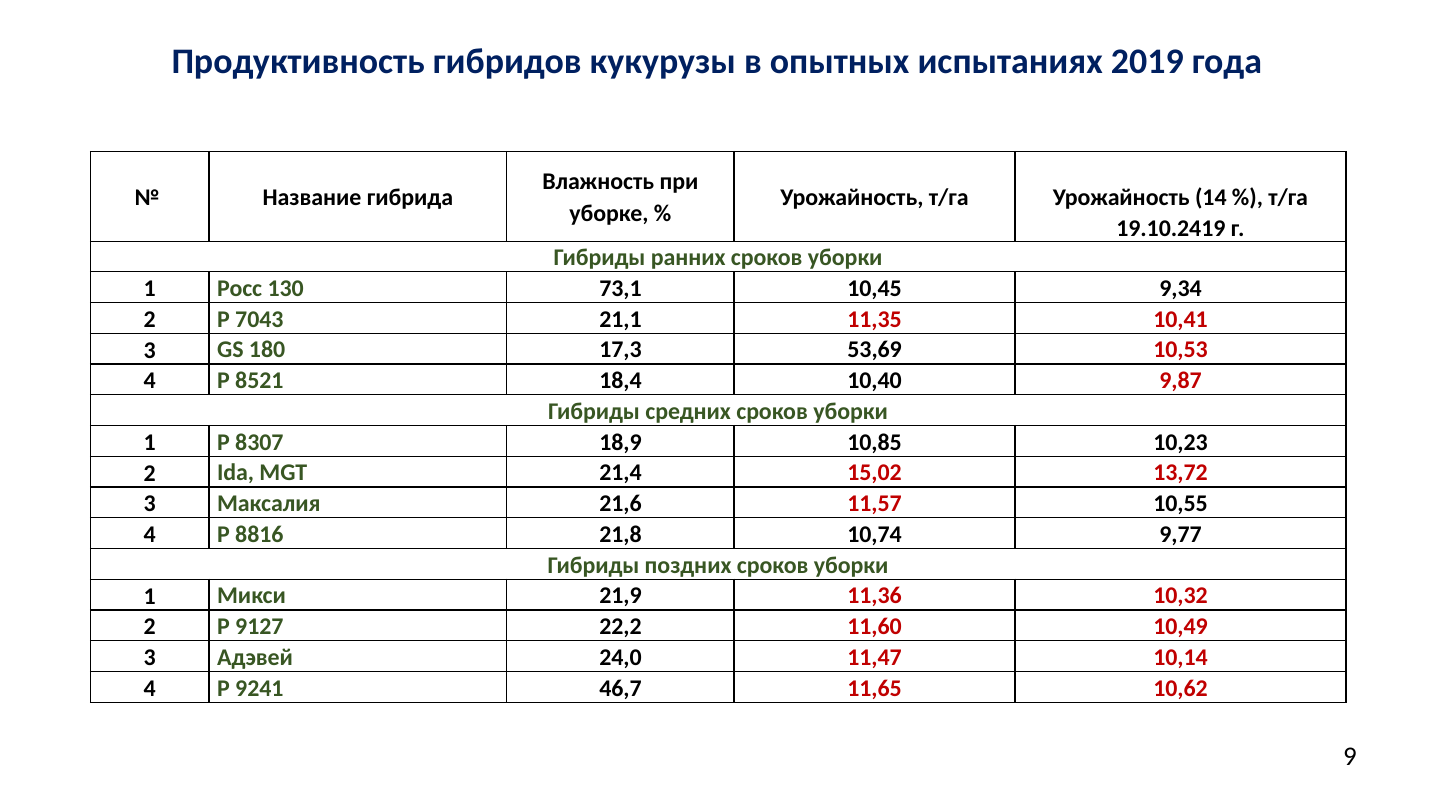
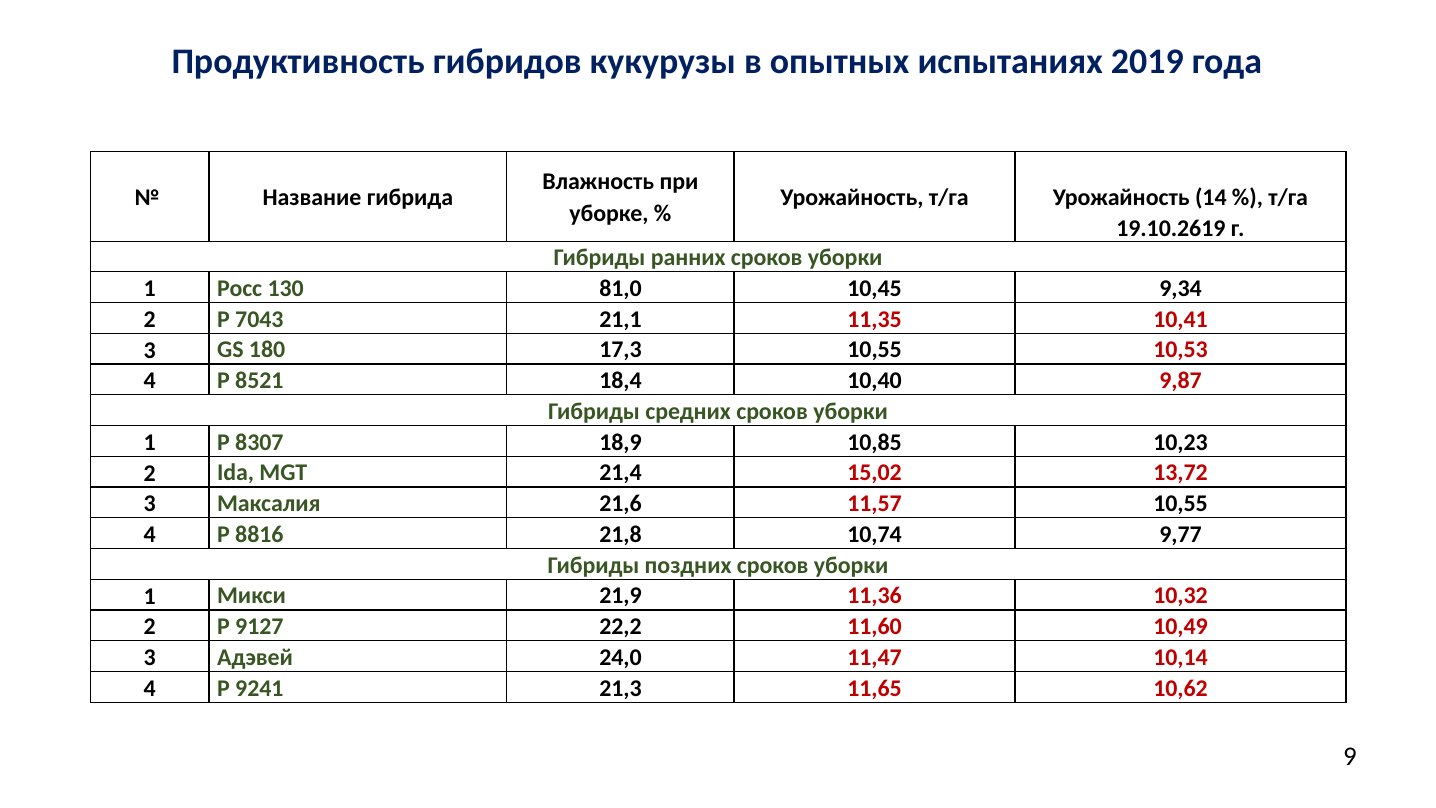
19.10.2419: 19.10.2419 -> 19.10.2619
73,1: 73,1 -> 81,0
17,3 53,69: 53,69 -> 10,55
46,7: 46,7 -> 21,3
